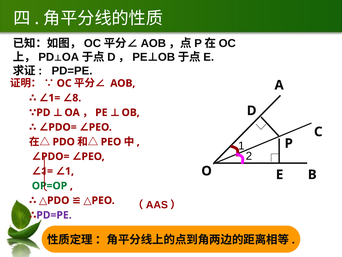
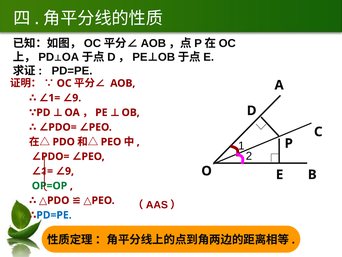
8 at (77, 98): 8 -> 9
1 at (70, 171): 1 -> 9
PD=PE at (54, 215) colour: purple -> blue
